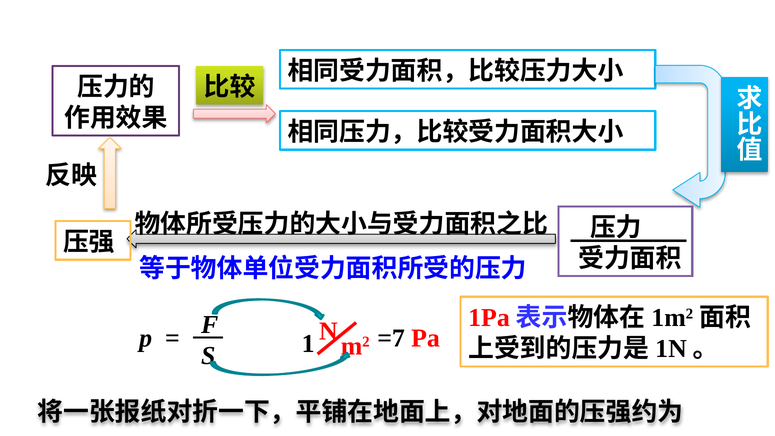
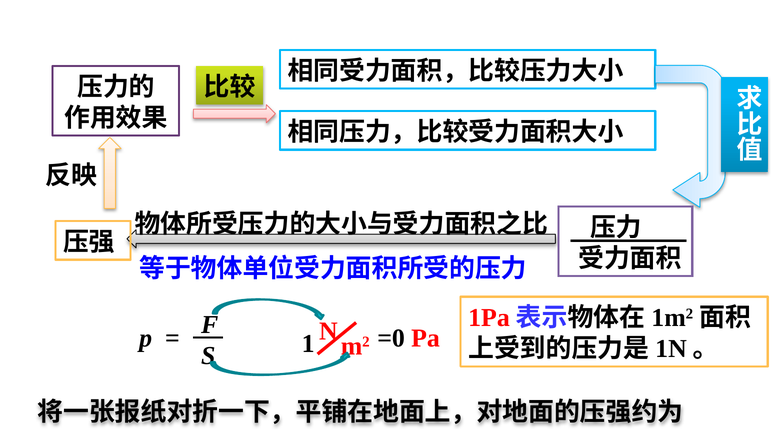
=7: =7 -> =0
